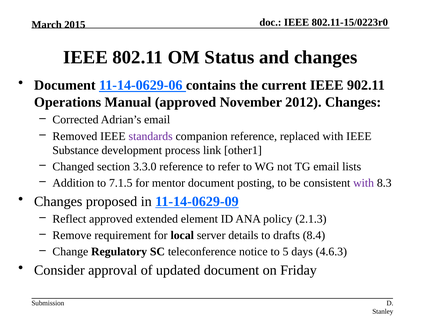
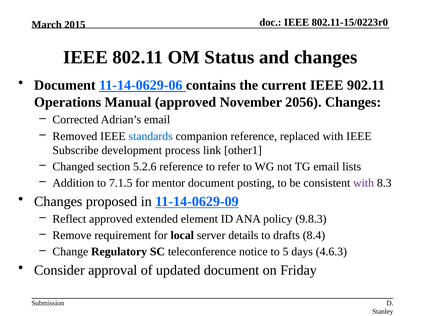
2012: 2012 -> 2056
standards colour: purple -> blue
Substance: Substance -> Subscribe
3.3.0: 3.3.0 -> 5.2.6
2.1.3: 2.1.3 -> 9.8.3
